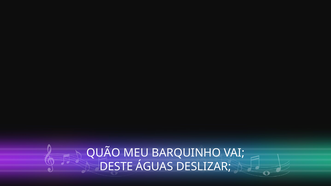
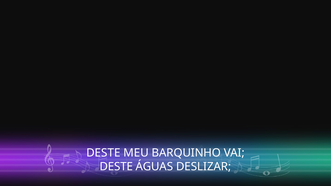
QUÃO at (103, 153): QUÃO -> DESTE
